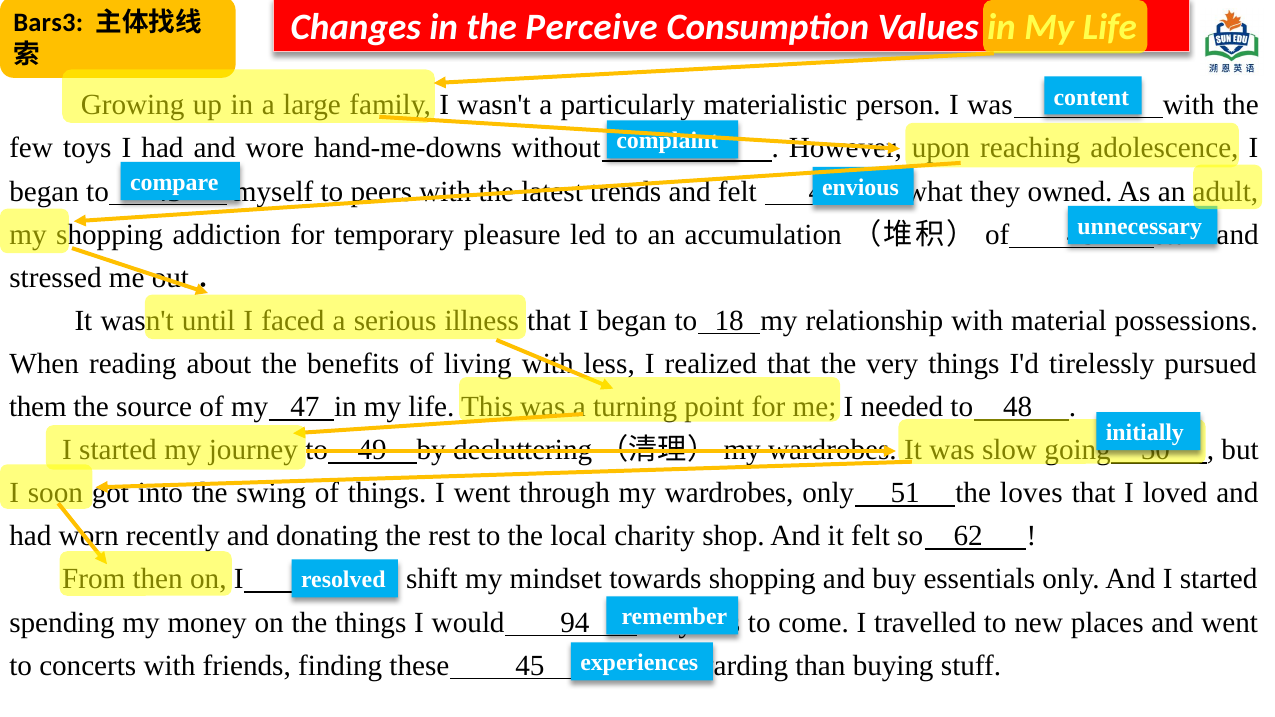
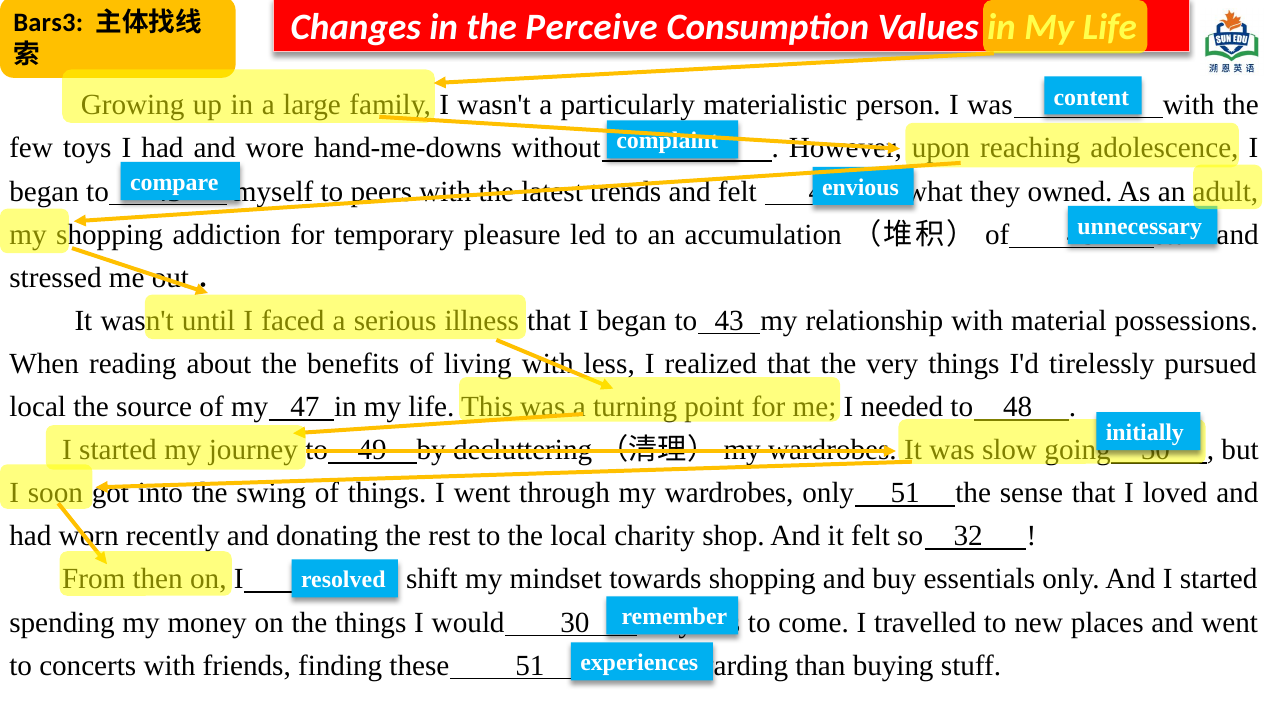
18 at (729, 321): 18 -> 43
them at (38, 407): them -> local
loves: loves -> sense
62: 62 -> 32
94: 94 -> 30
these 45: 45 -> 51
